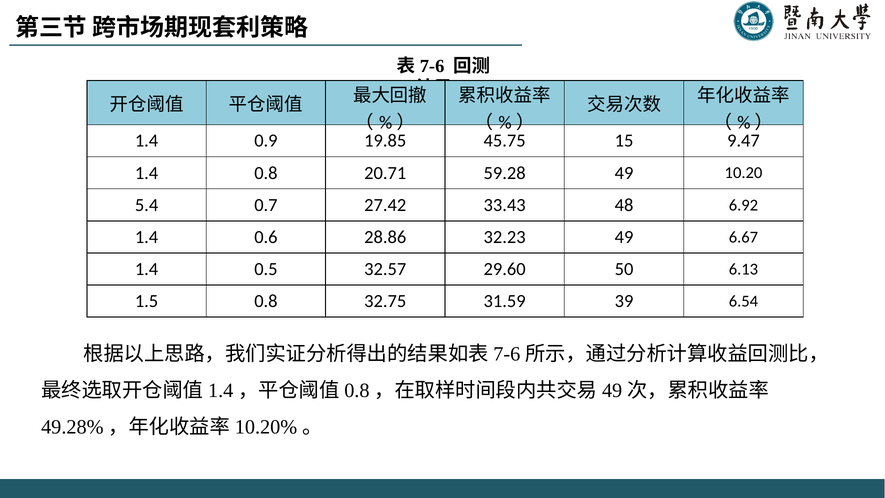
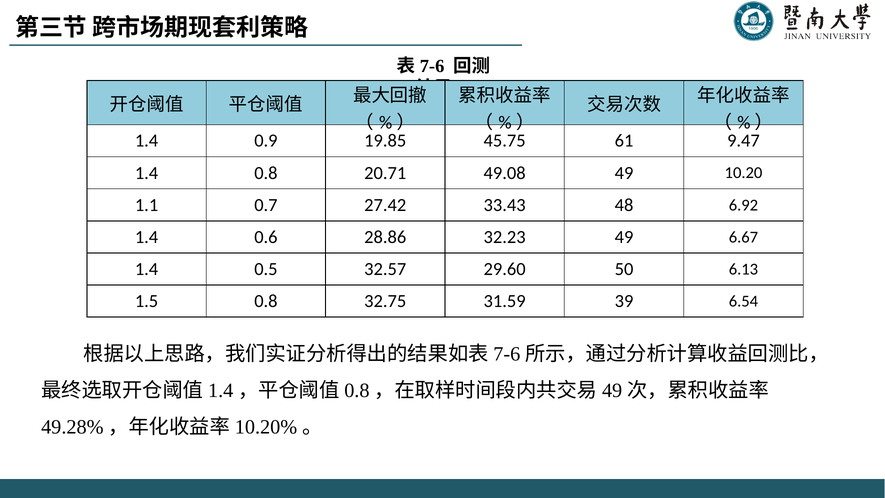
15: 15 -> 61
59.28: 59.28 -> 49.08
5.4: 5.4 -> 1.1
